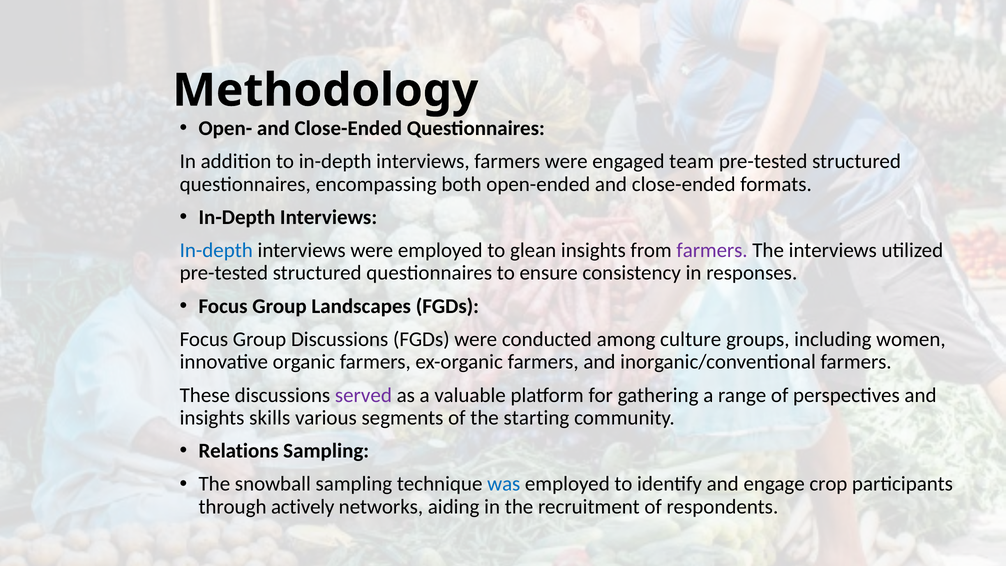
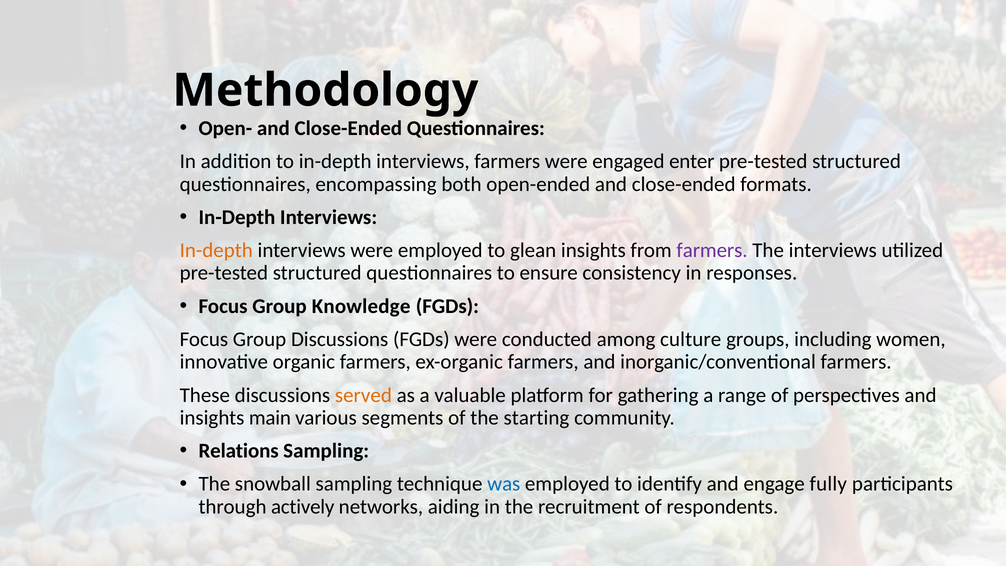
team: team -> enter
In-depth at (216, 250) colour: blue -> orange
Landscapes: Landscapes -> Knowledge
served colour: purple -> orange
skills: skills -> main
crop: crop -> fully
